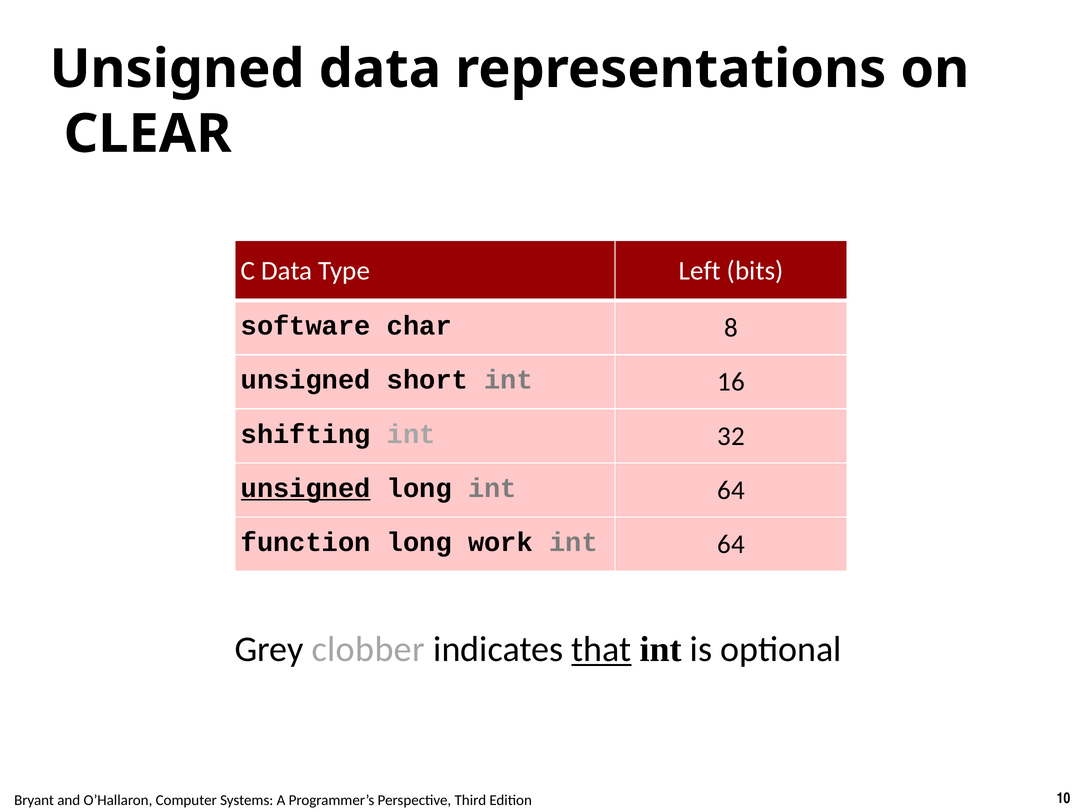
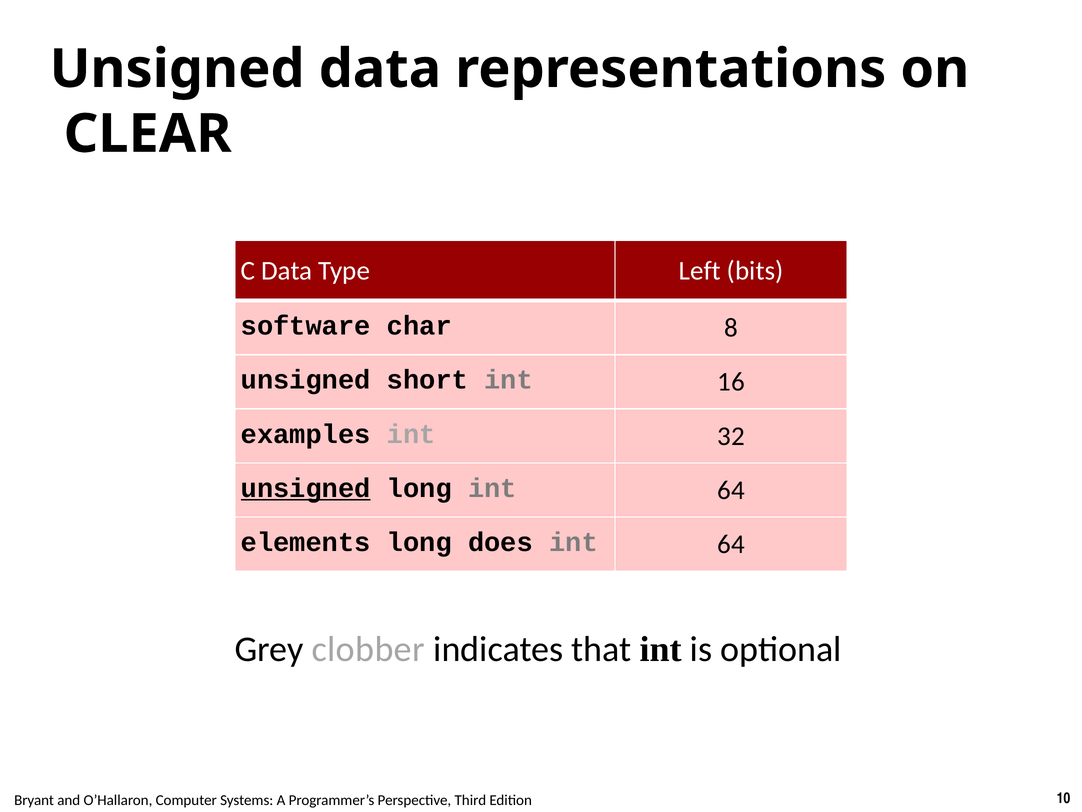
shifting: shifting -> examples
function: function -> elements
work: work -> does
that underline: present -> none
